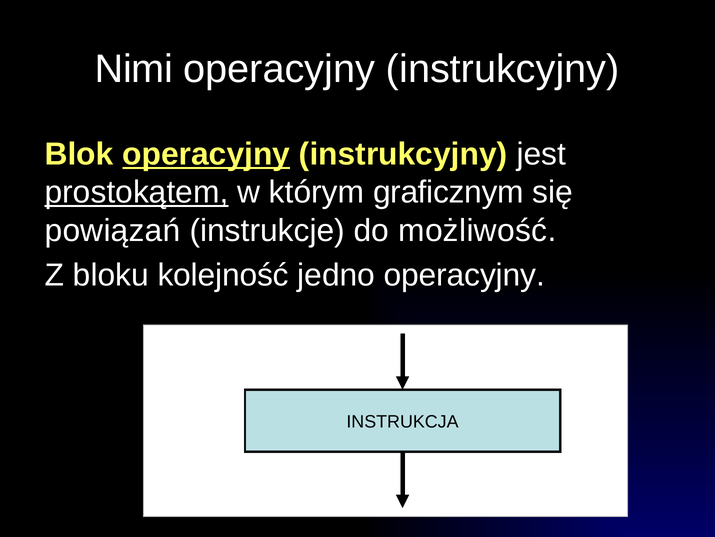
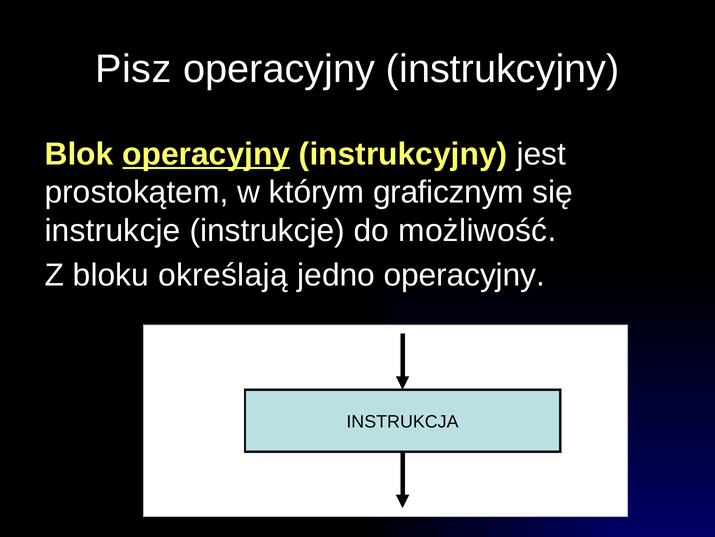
Nimi: Nimi -> Pisz
prostokątem underline: present -> none
powiązań at (113, 230): powiązań -> instrukcje
kolejność: kolejność -> określają
